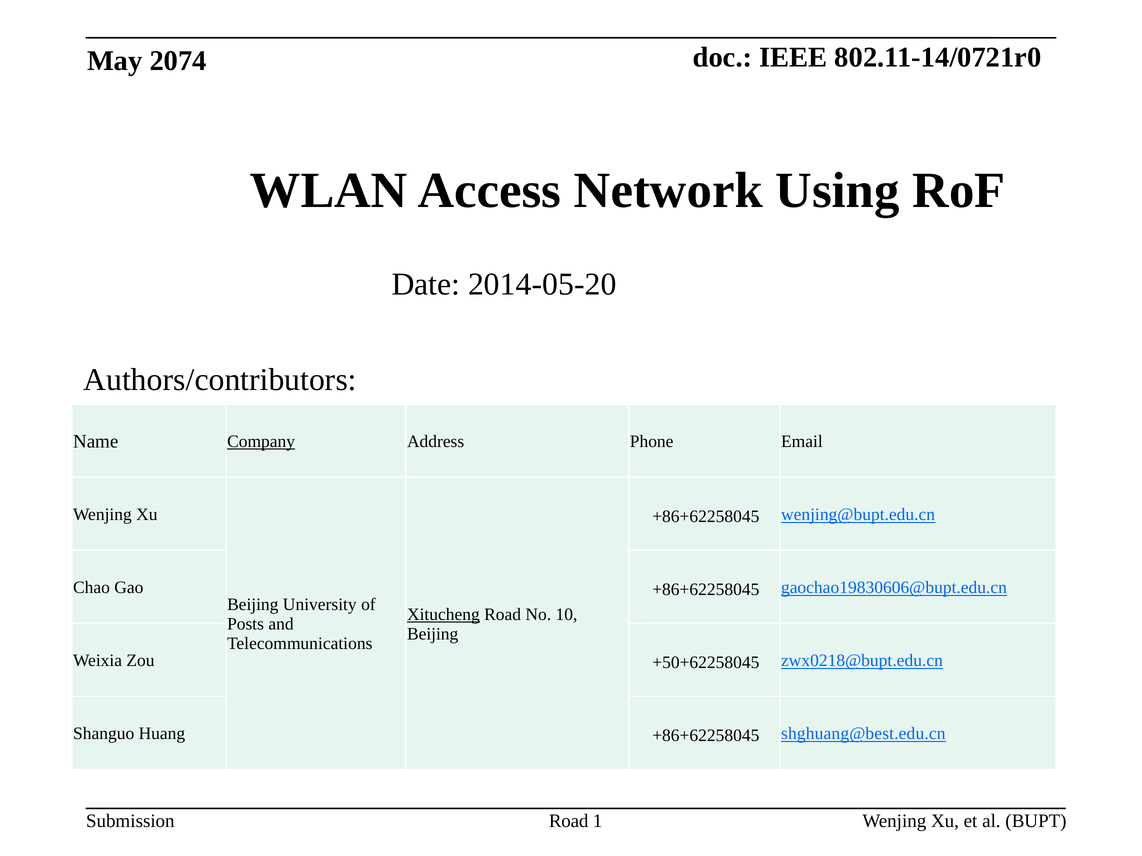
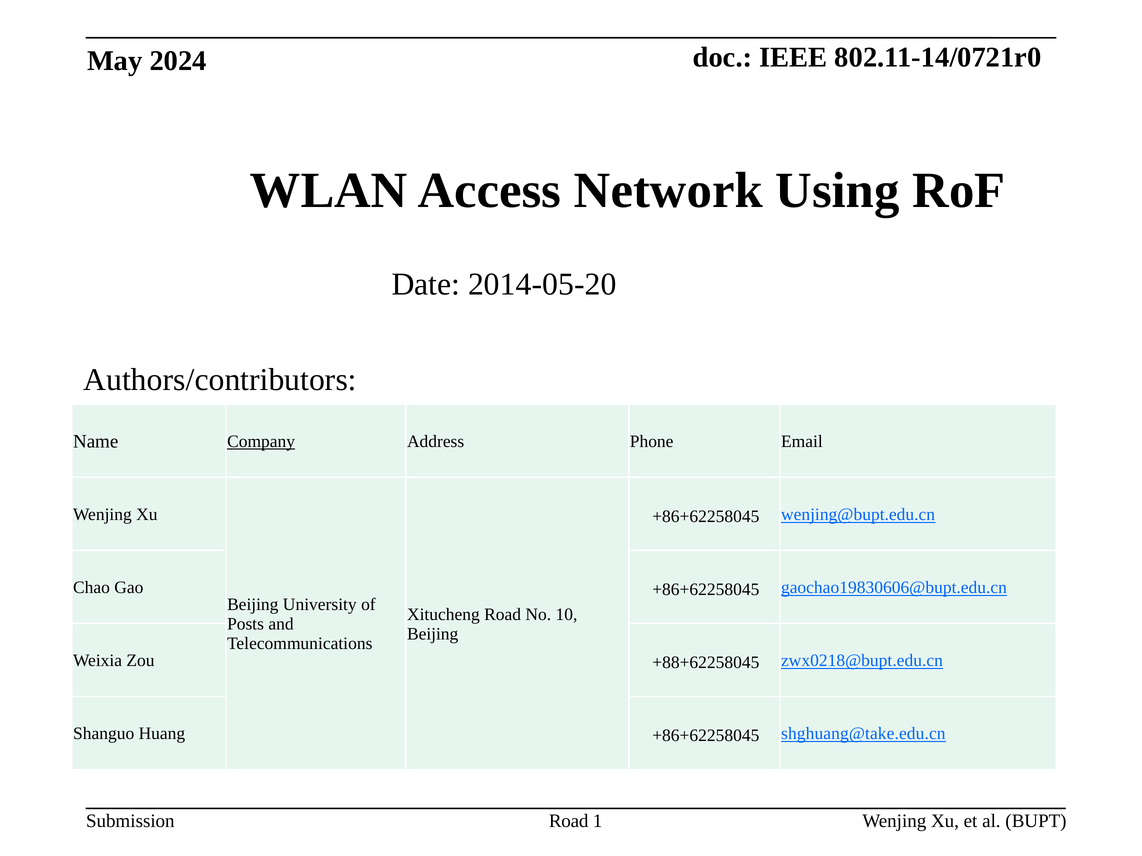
2074: 2074 -> 2024
Xitucheng underline: present -> none
+50+62258045: +50+62258045 -> +88+62258045
shghuang@best.edu.cn: shghuang@best.edu.cn -> shghuang@take.edu.cn
